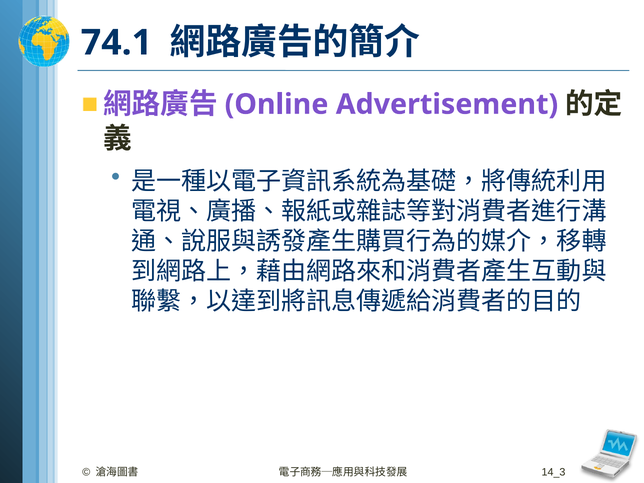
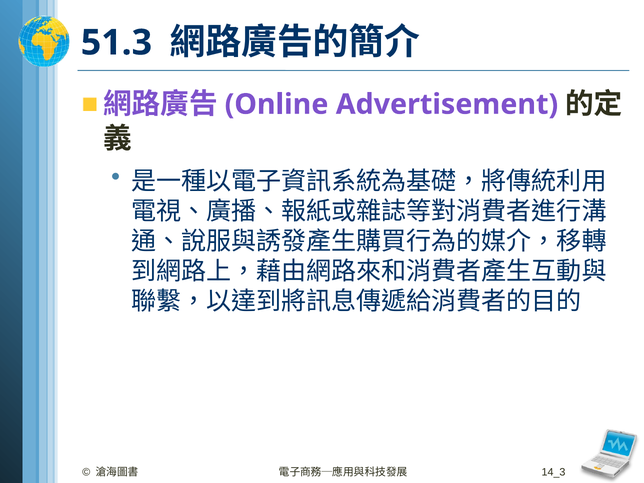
74.1: 74.1 -> 51.3
